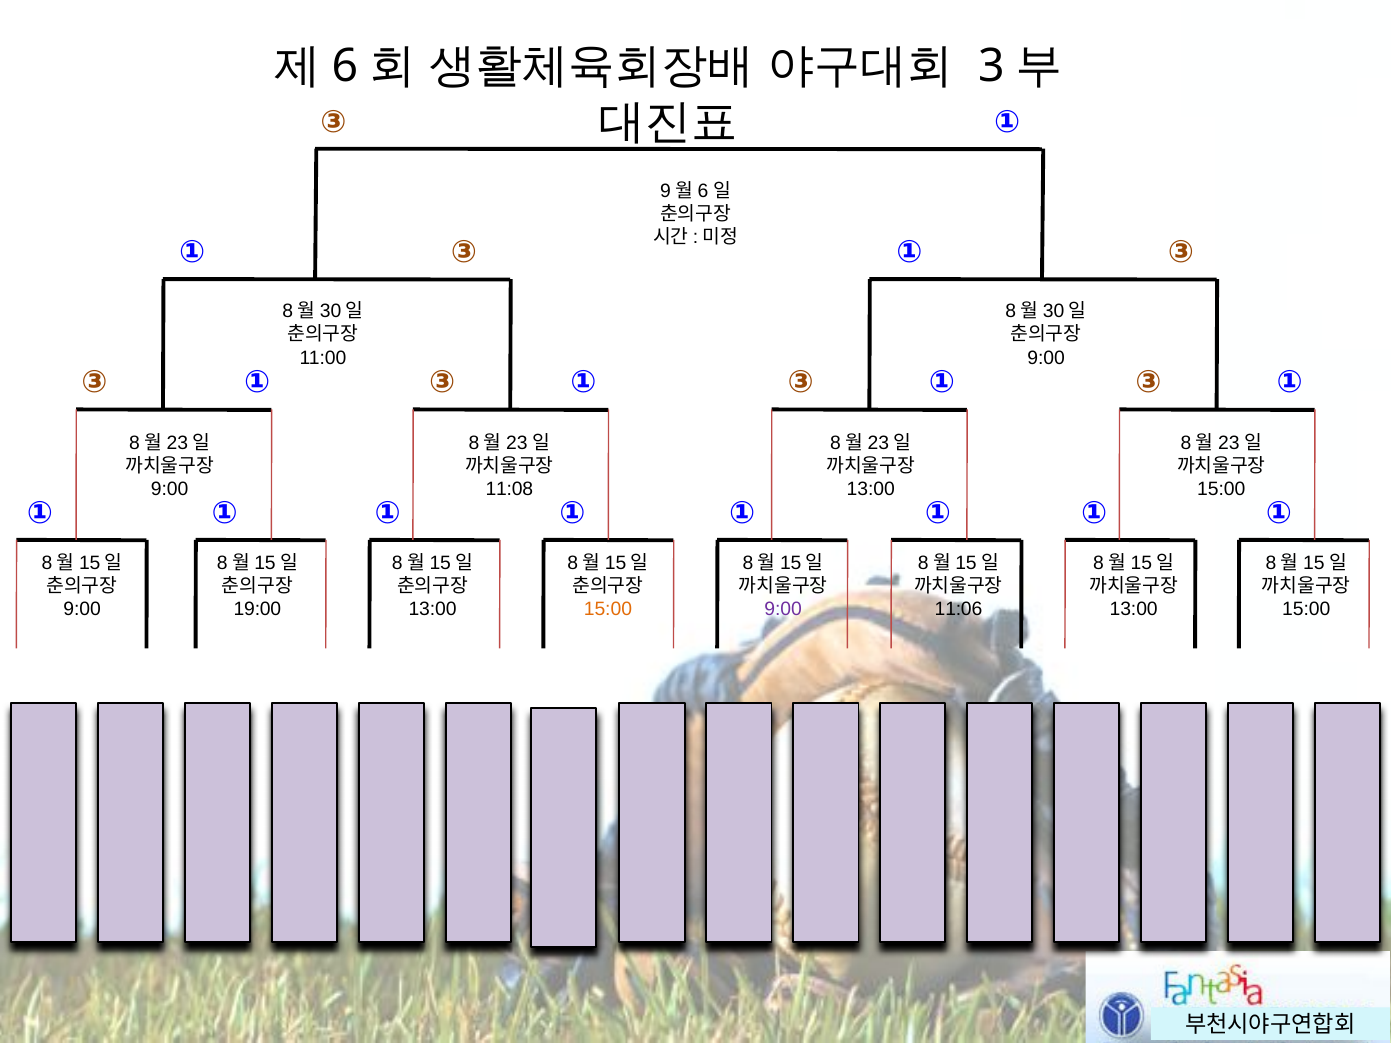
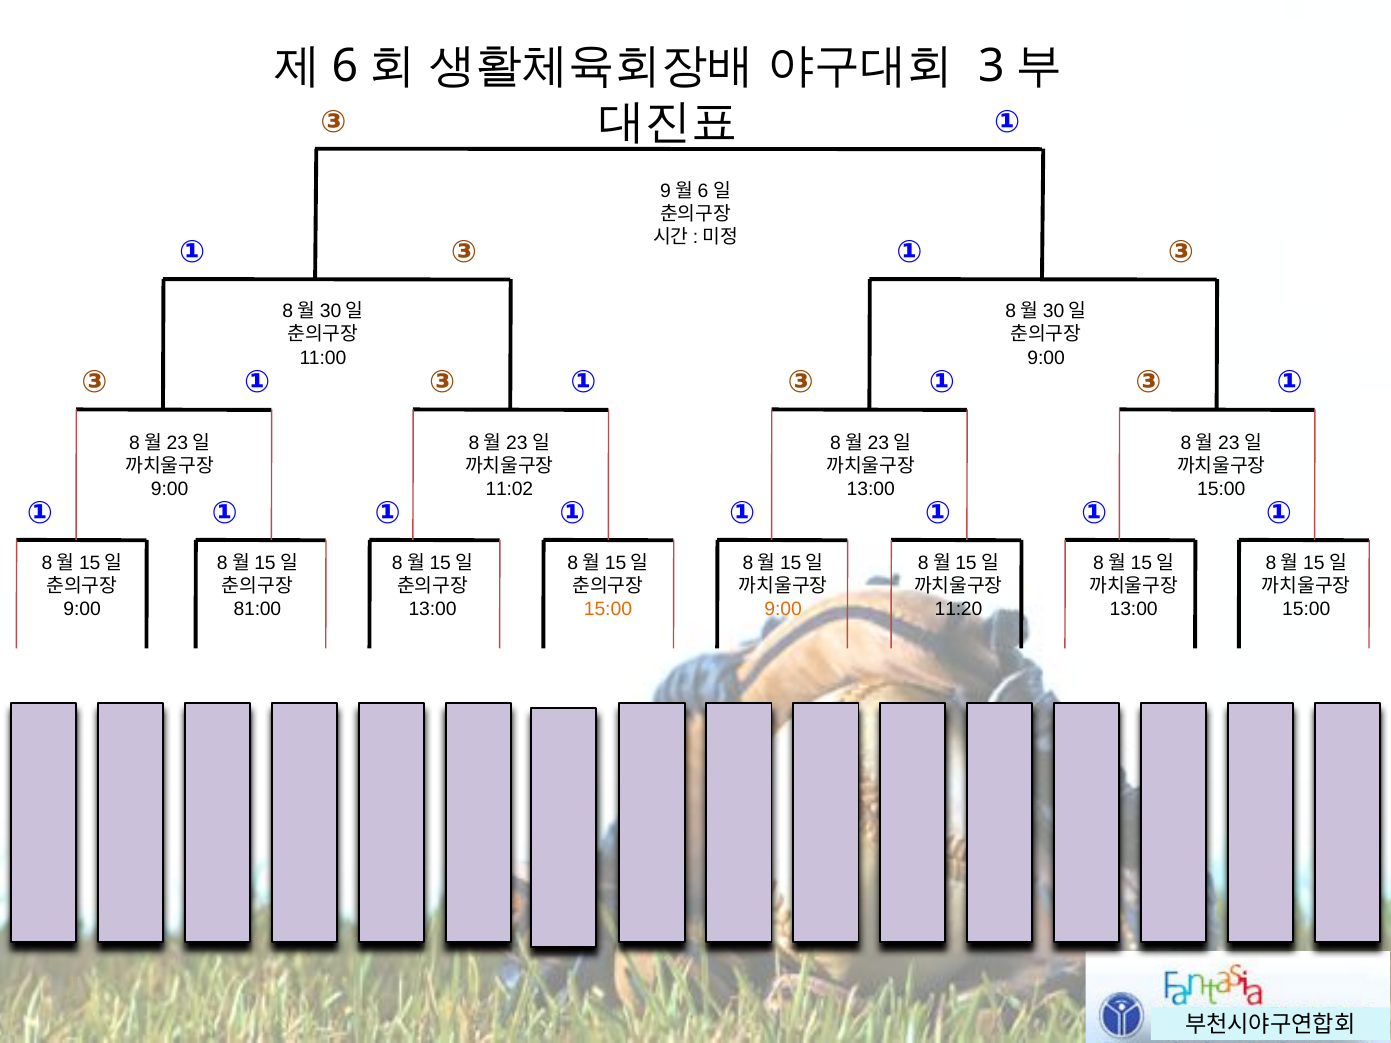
11:08: 11:08 -> 11:02
19:00: 19:00 -> 81:00
9:00 at (783, 610) colour: purple -> orange
11:06: 11:06 -> 11:20
